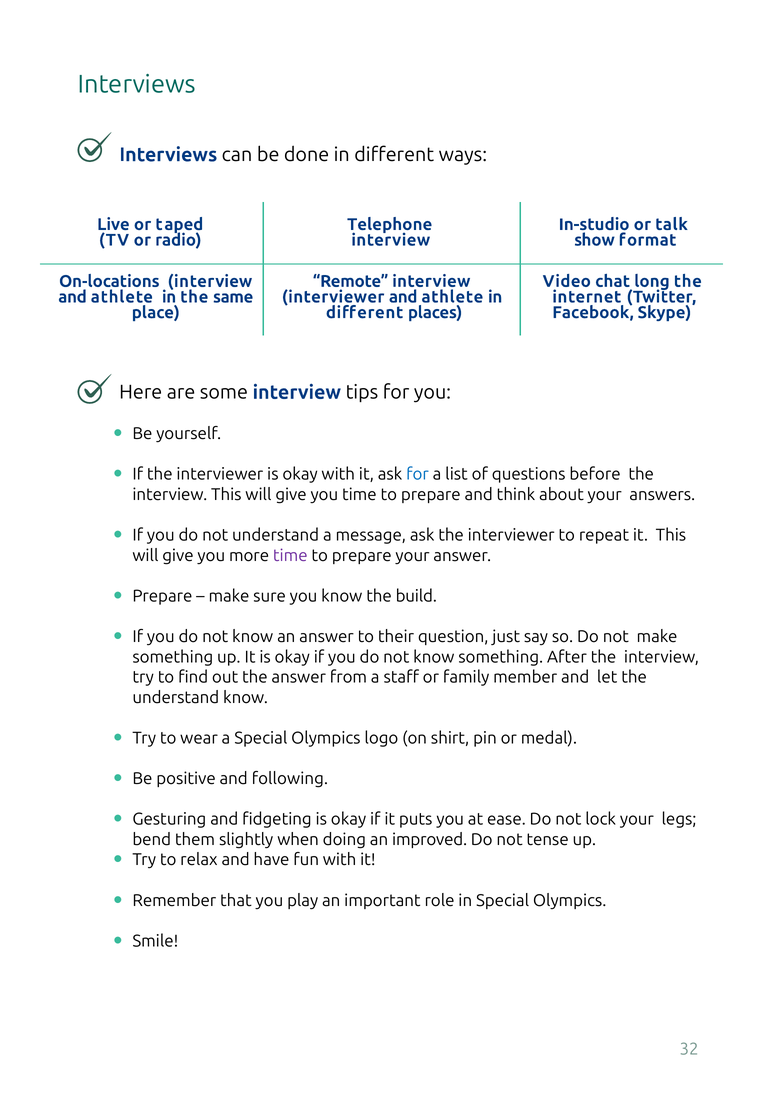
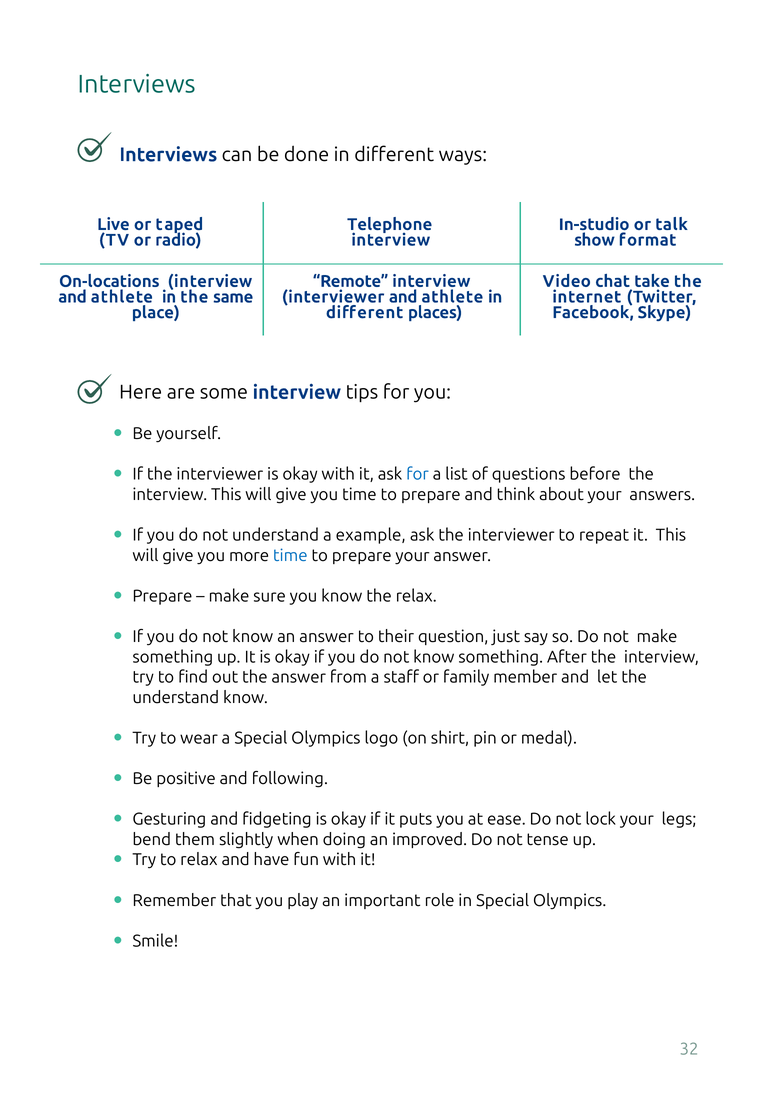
long: long -> take
message: message -> example
time at (290, 556) colour: purple -> blue
the build: build -> relax
